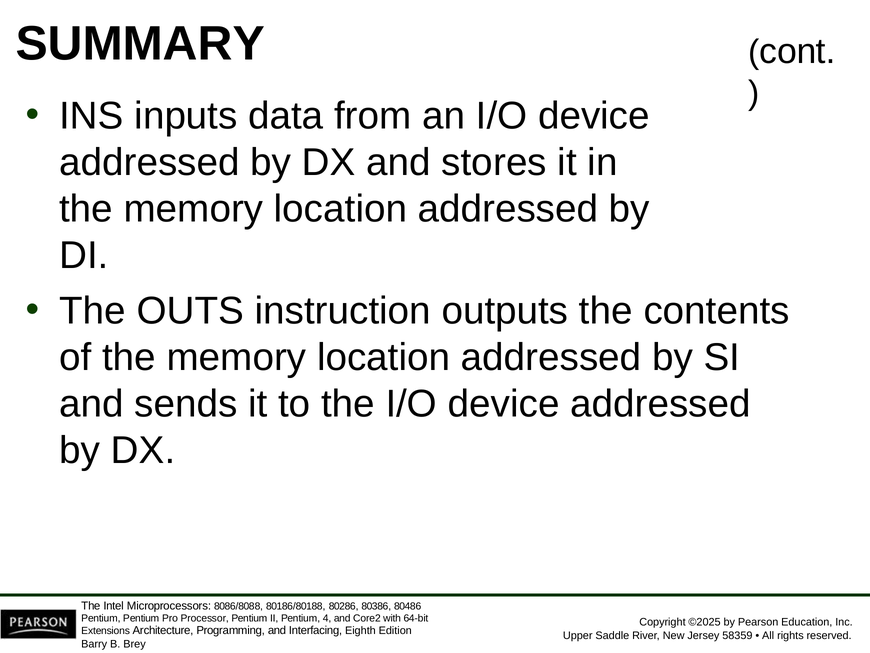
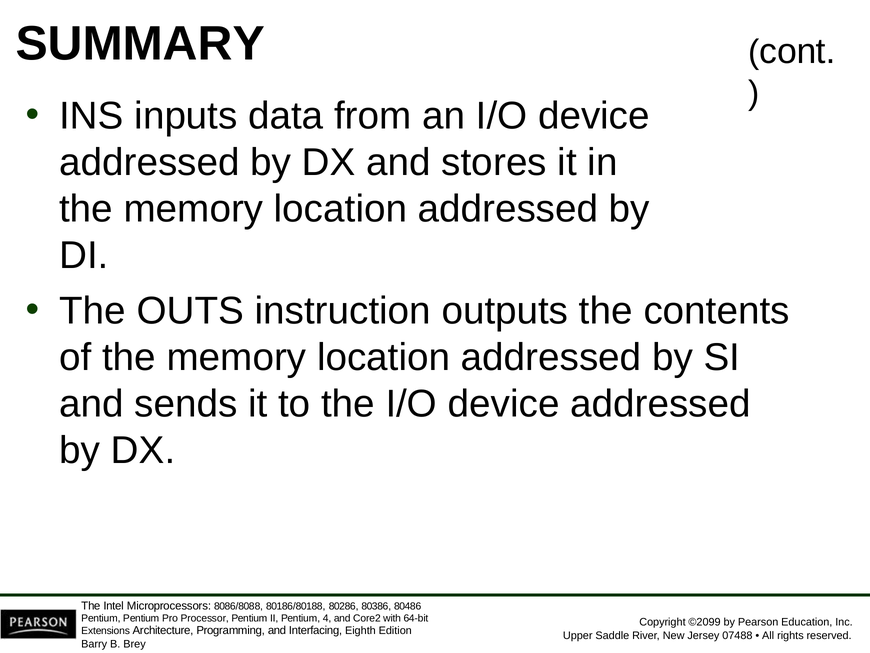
©2025: ©2025 -> ©2099
58359: 58359 -> 07488
